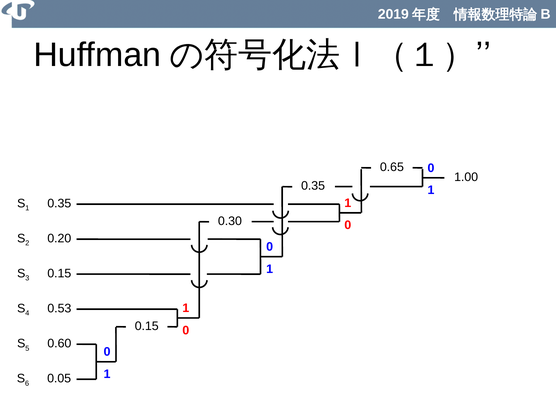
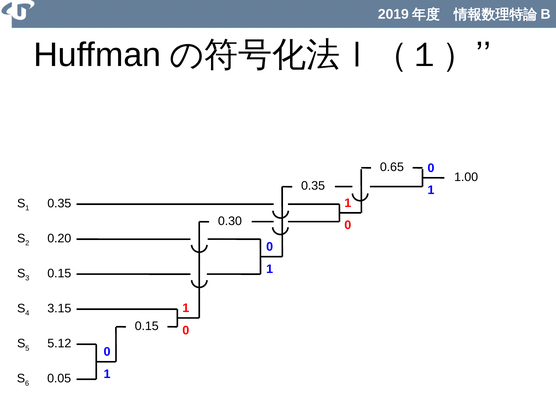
0.53: 0.53 -> 3.15
0.60: 0.60 -> 5.12
